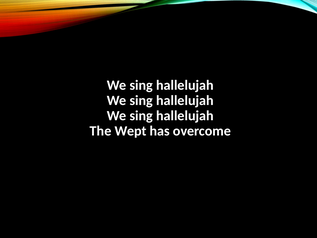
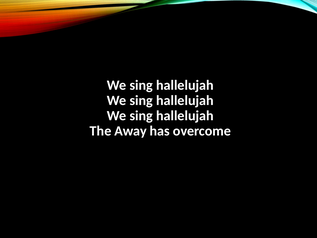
Wept: Wept -> Away
